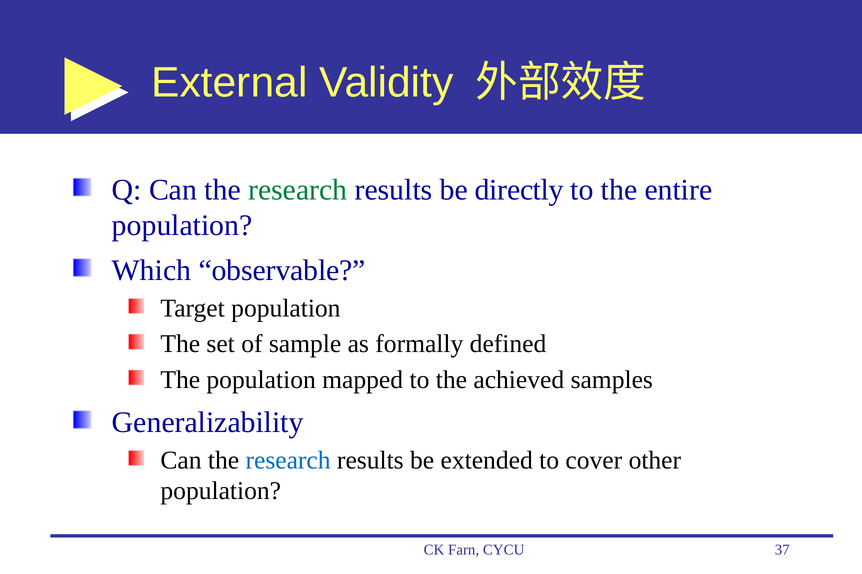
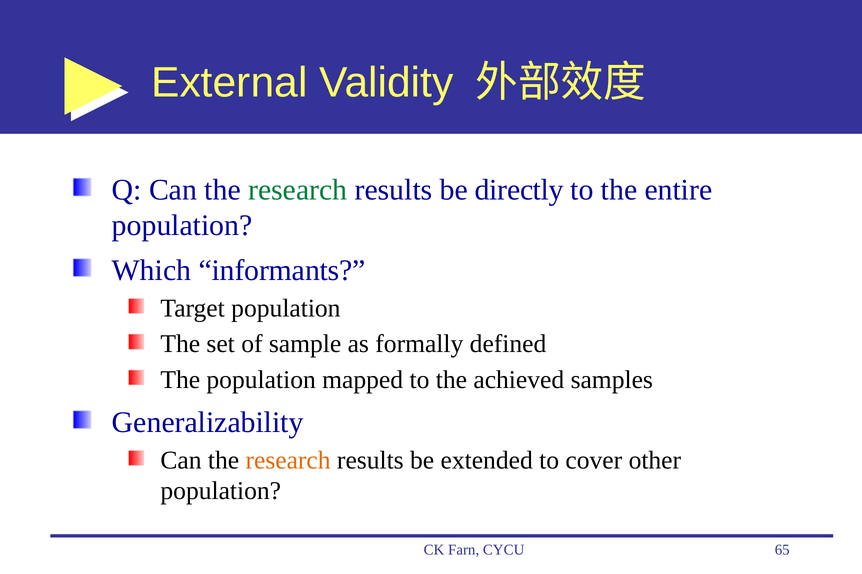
observable: observable -> informants
research at (288, 461) colour: blue -> orange
37: 37 -> 65
